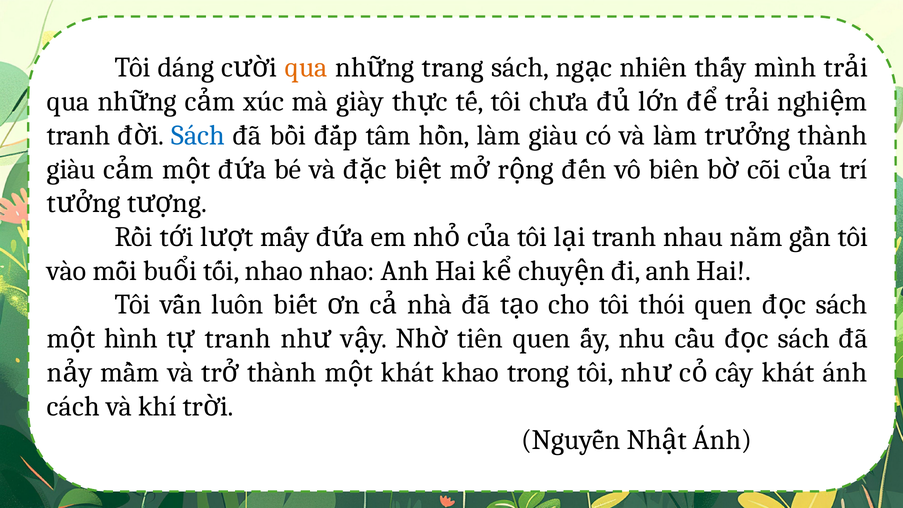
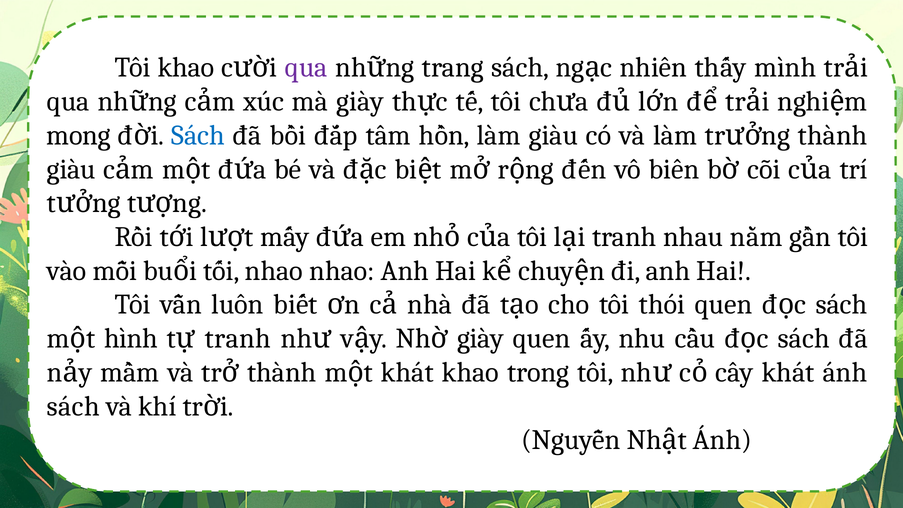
Tôi dáng: dáng -> khao
qua at (306, 68) colour: orange -> purple
tranh at (79, 135): tranh -> mong
tiên at (480, 338): tiên -> giày
cách at (73, 406): cách -> sách
